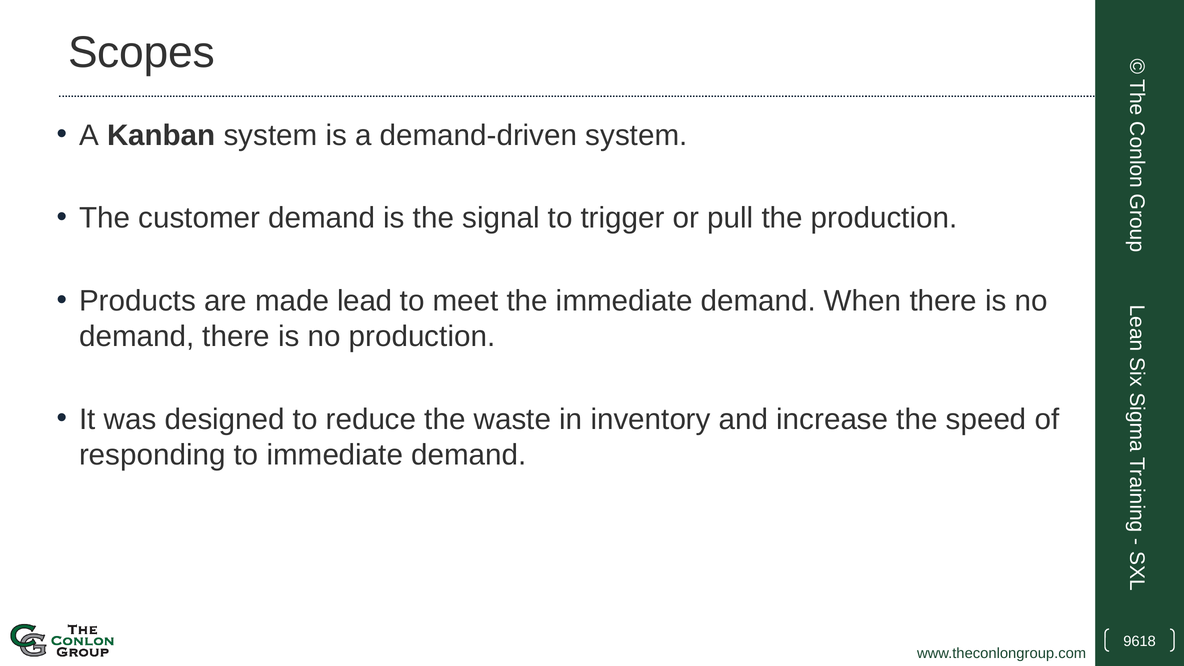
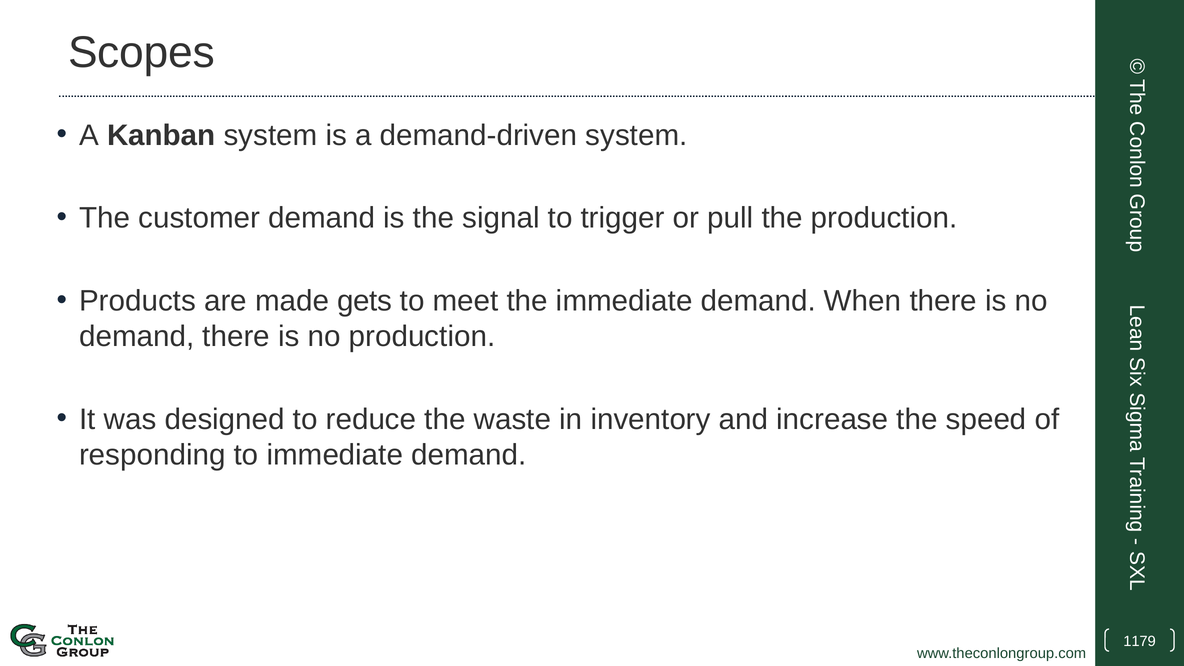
lead: lead -> gets
9618: 9618 -> 1179
